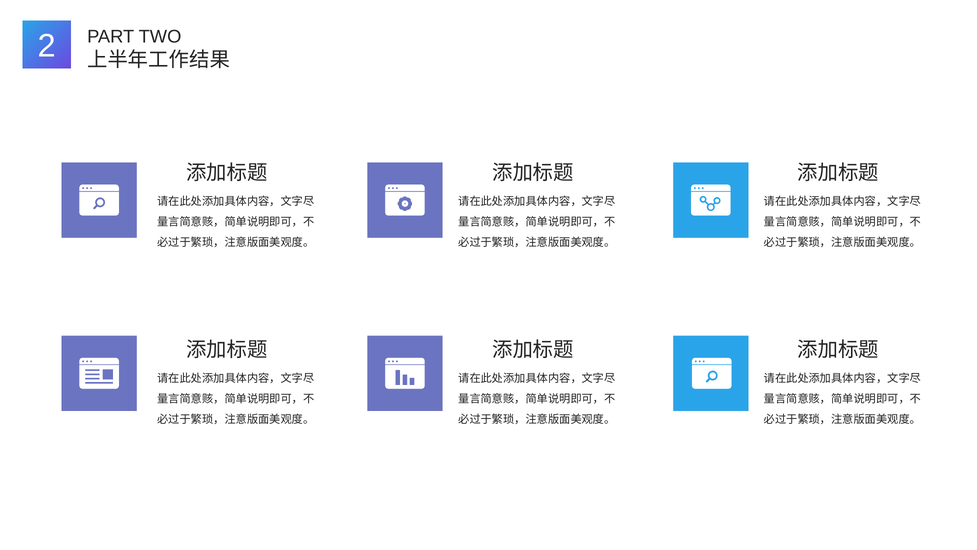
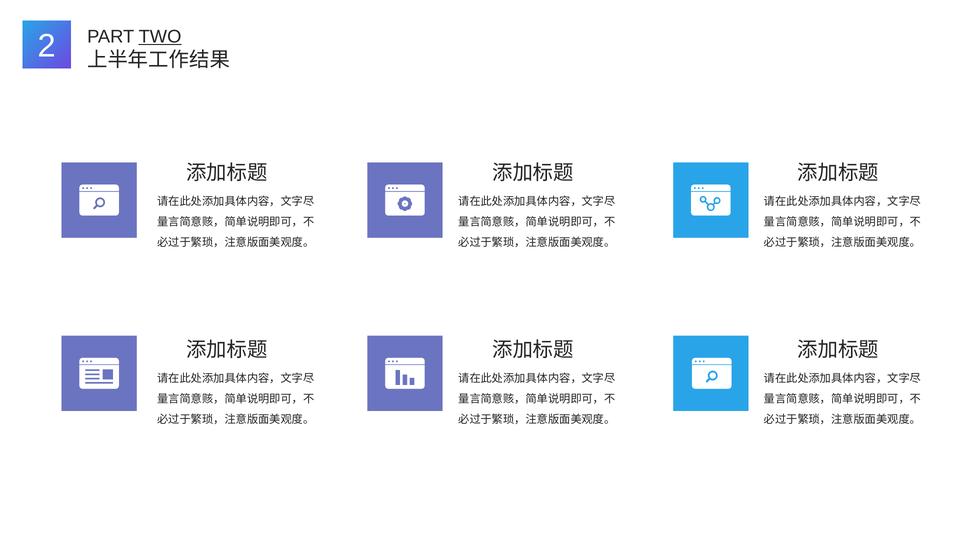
TWO underline: none -> present
